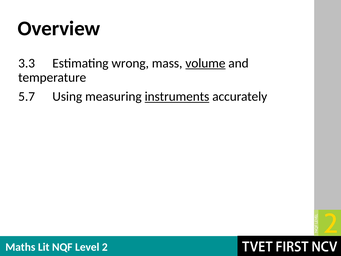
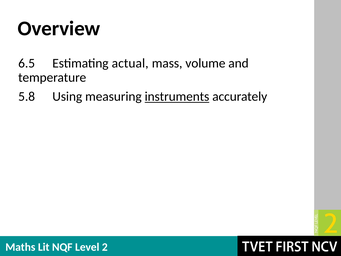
3.3: 3.3 -> 6.5
wrong: wrong -> actual
volume underline: present -> none
5.7: 5.7 -> 5.8
